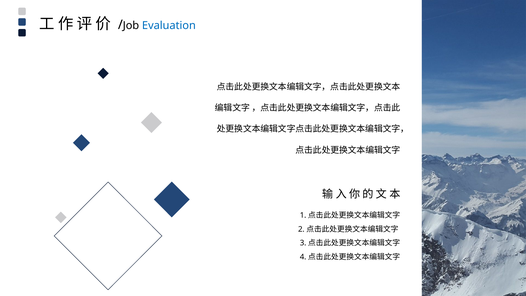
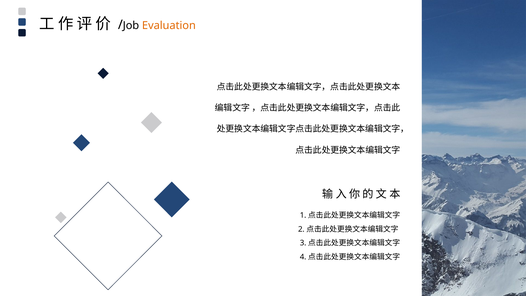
Evaluation colour: blue -> orange
